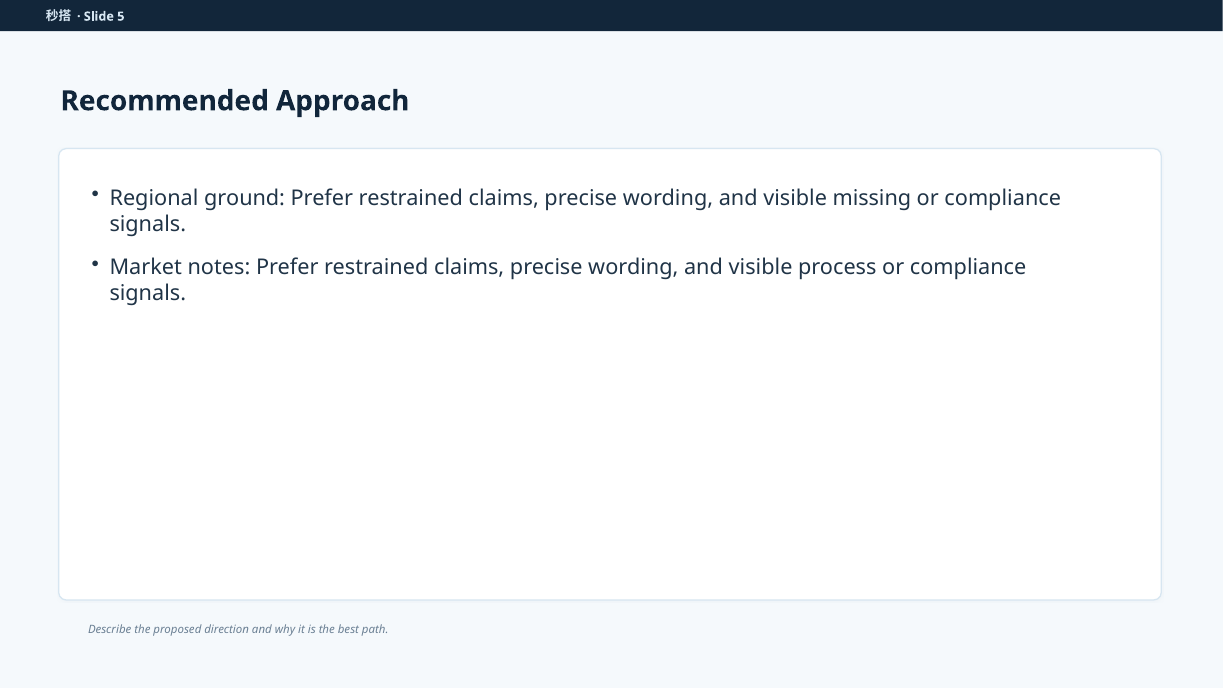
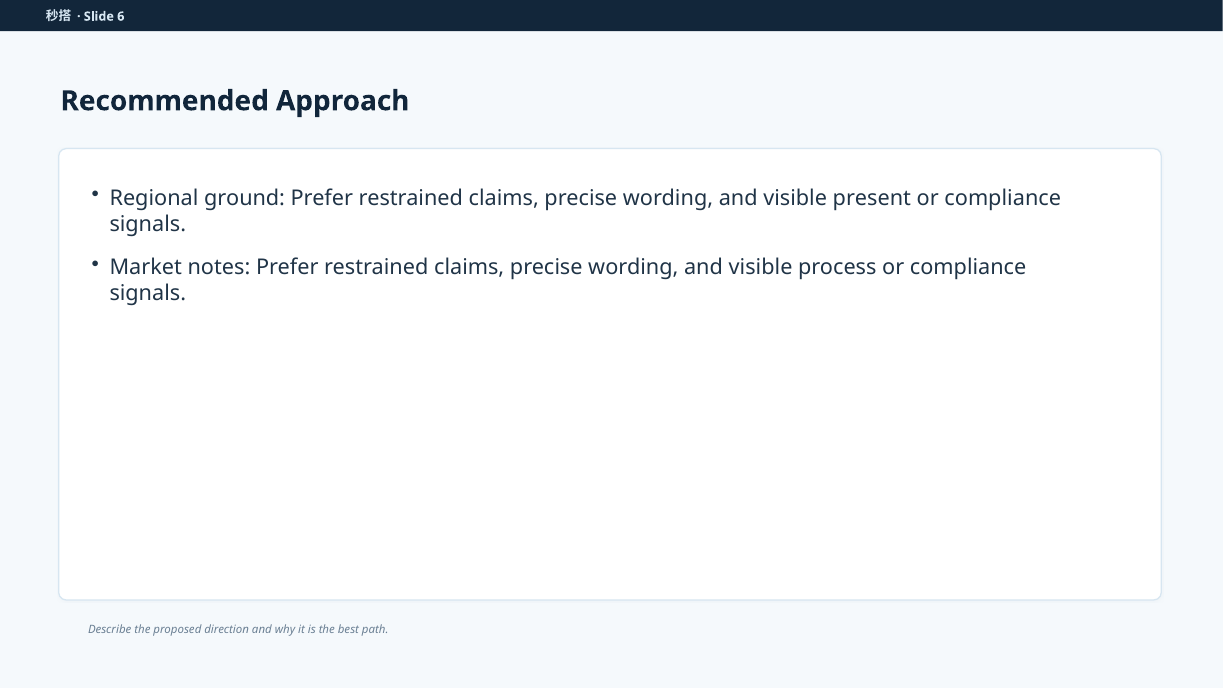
5: 5 -> 6
missing: missing -> present
